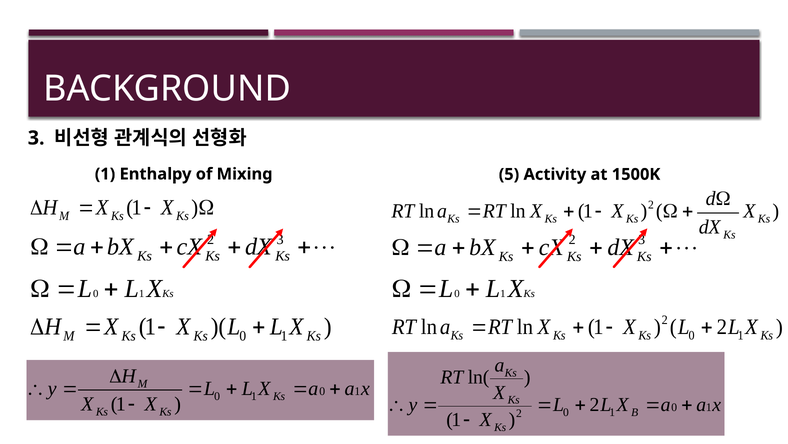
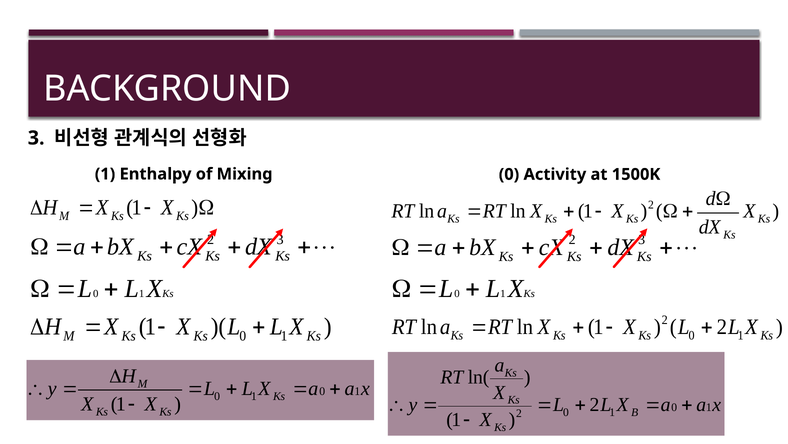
Mixing 5: 5 -> 0
